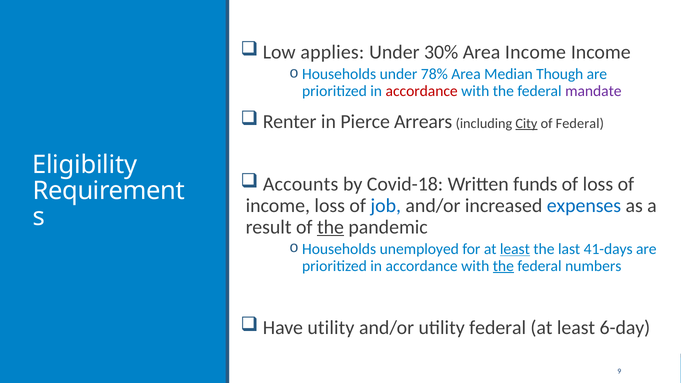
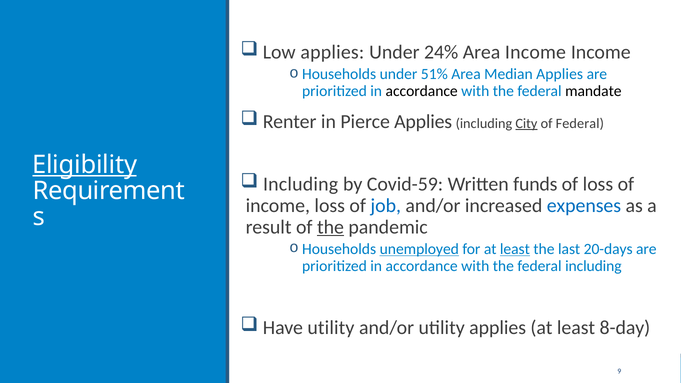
30%: 30% -> 24%
78%: 78% -> 51%
Median Though: Though -> Applies
accordance at (422, 91) colour: red -> black
mandate colour: purple -> black
Pierce Arrears: Arrears -> Applies
Eligibility underline: none -> present
Accounts at (301, 184): Accounts -> Including
Covid-18: Covid-18 -> Covid-59
unemployed underline: none -> present
41-days: 41-days -> 20-days
the at (503, 266) underline: present -> none
federal numbers: numbers -> including
utility federal: federal -> applies
6-day: 6-day -> 8-day
